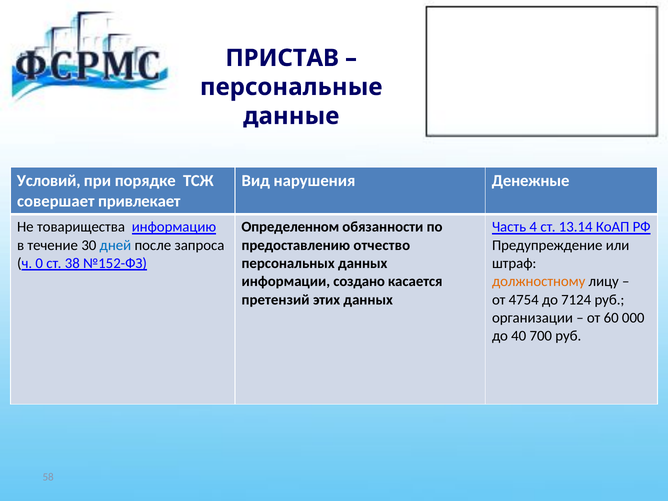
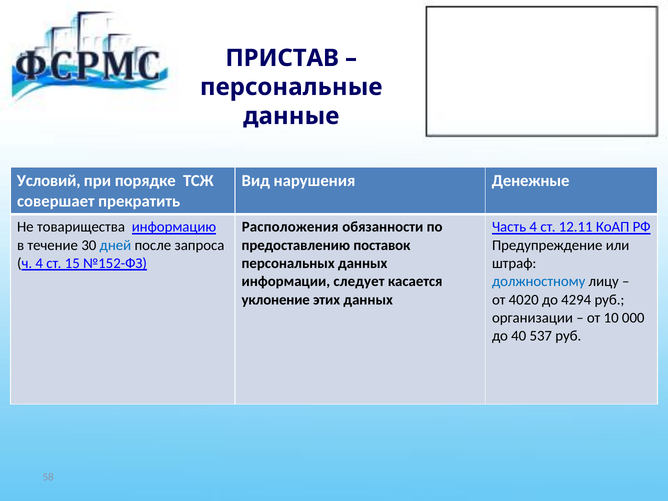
привлекает: привлекает -> прекратить
Определенном: Определенном -> Расположения
13.14: 13.14 -> 12.11
отчество: отчество -> поставок
ч 0: 0 -> 4
38: 38 -> 15
создано: создано -> следует
должностному colour: orange -> blue
претензий: претензий -> уклонение
4754: 4754 -> 4020
7124: 7124 -> 4294
60: 60 -> 10
700: 700 -> 537
